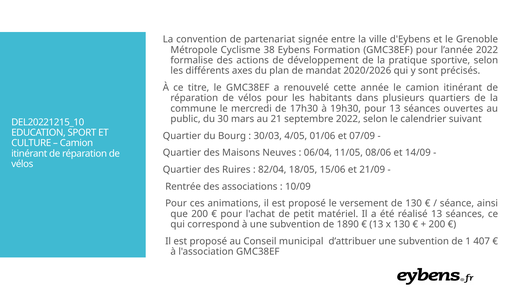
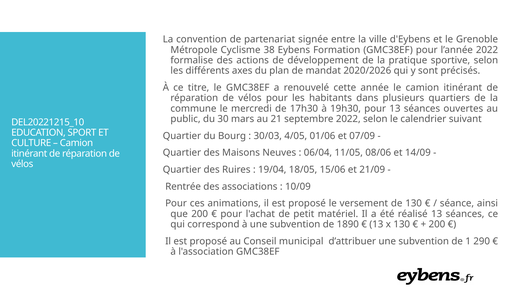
82/04: 82/04 -> 19/04
407: 407 -> 290
